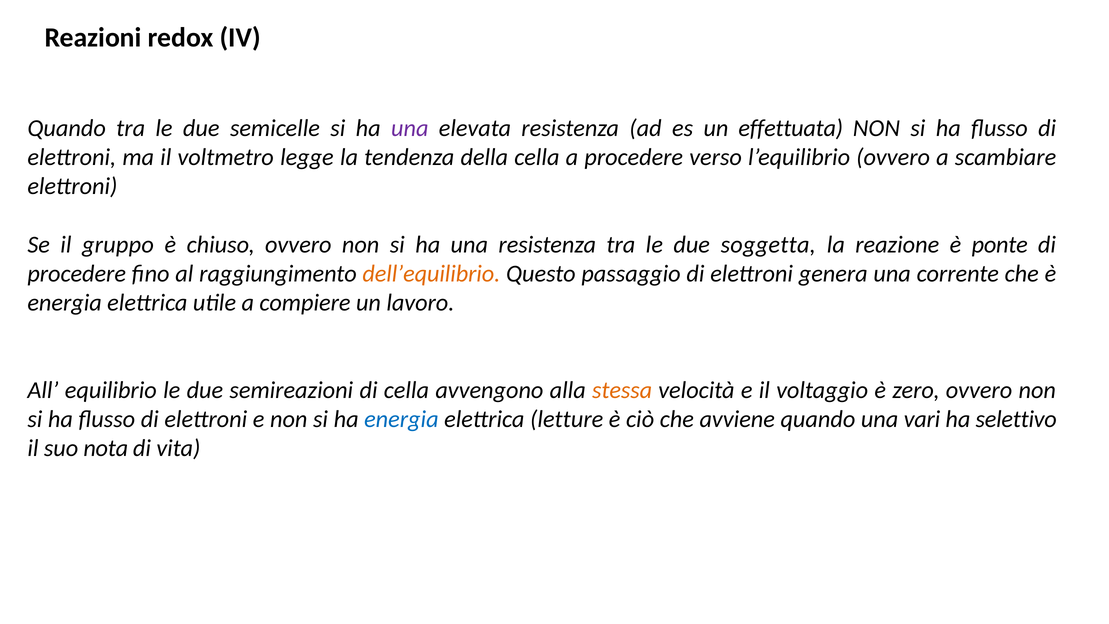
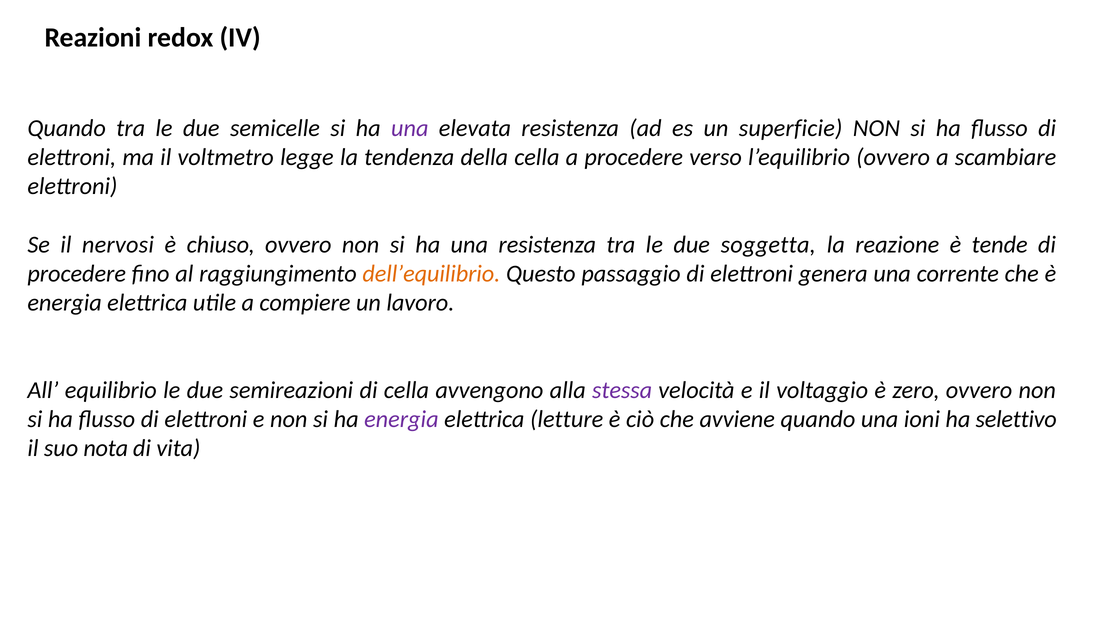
effettuata: effettuata -> superficie
gruppo: gruppo -> nervosi
ponte: ponte -> tende
stessa colour: orange -> purple
energia at (401, 419) colour: blue -> purple
vari: vari -> ioni
